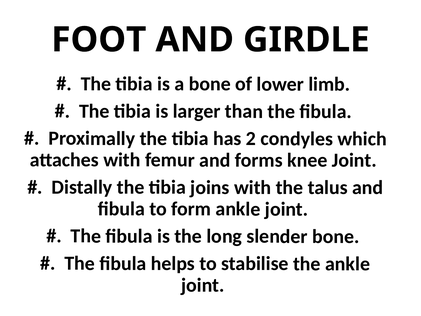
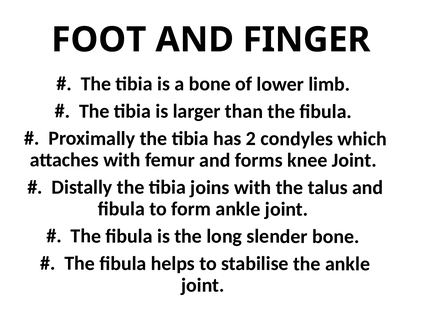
GIRDLE: GIRDLE -> FINGER
